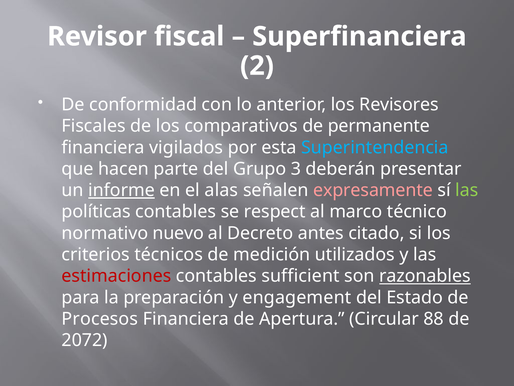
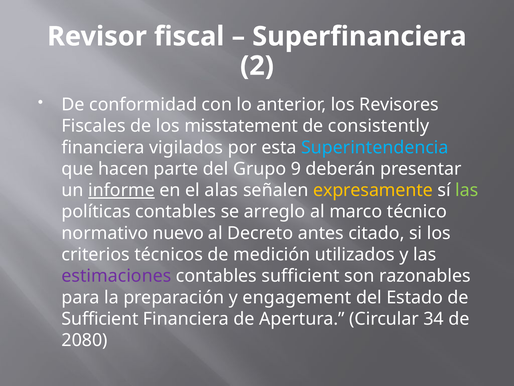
comparativos: comparativos -> misstatement
permanente: permanente -> consistently
3: 3 -> 9
expresamente colour: pink -> yellow
respect: respect -> arreglo
estimaciones colour: red -> purple
razonables underline: present -> none
Procesos at (100, 319): Procesos -> Sufficient
88: 88 -> 34
2072: 2072 -> 2080
